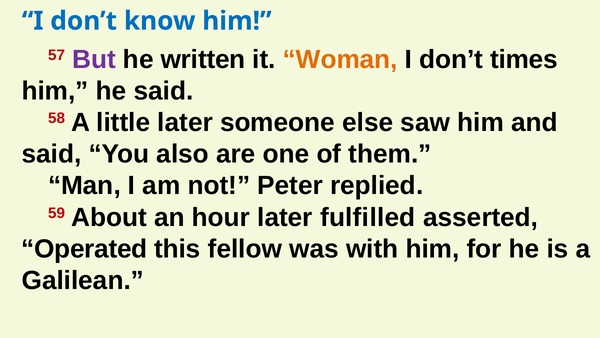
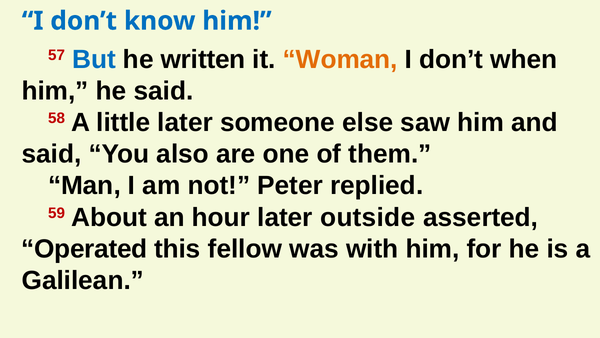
But colour: purple -> blue
times: times -> when
fulfilled: fulfilled -> outside
